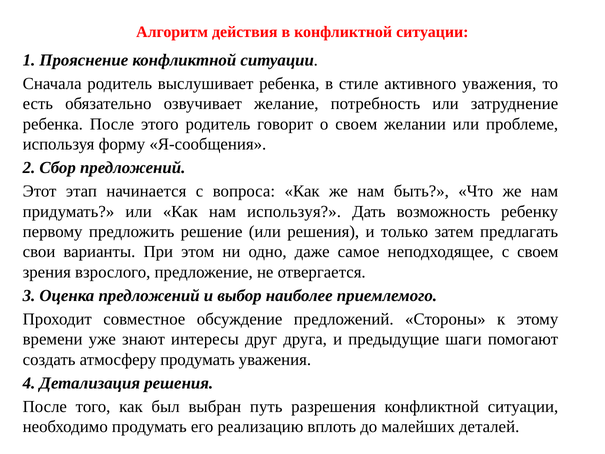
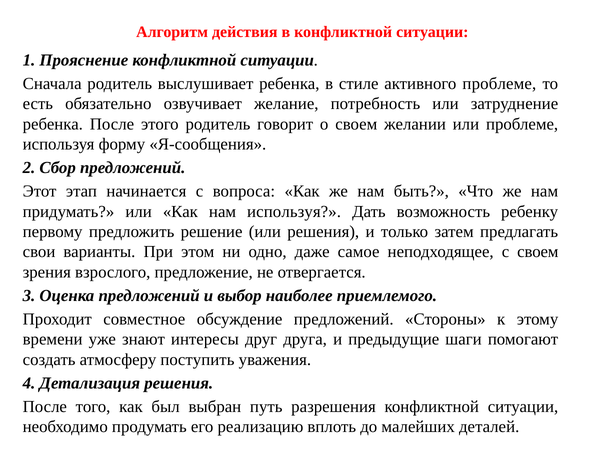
активного уважения: уважения -> проблеме
атмосферу продумать: продумать -> поступить
